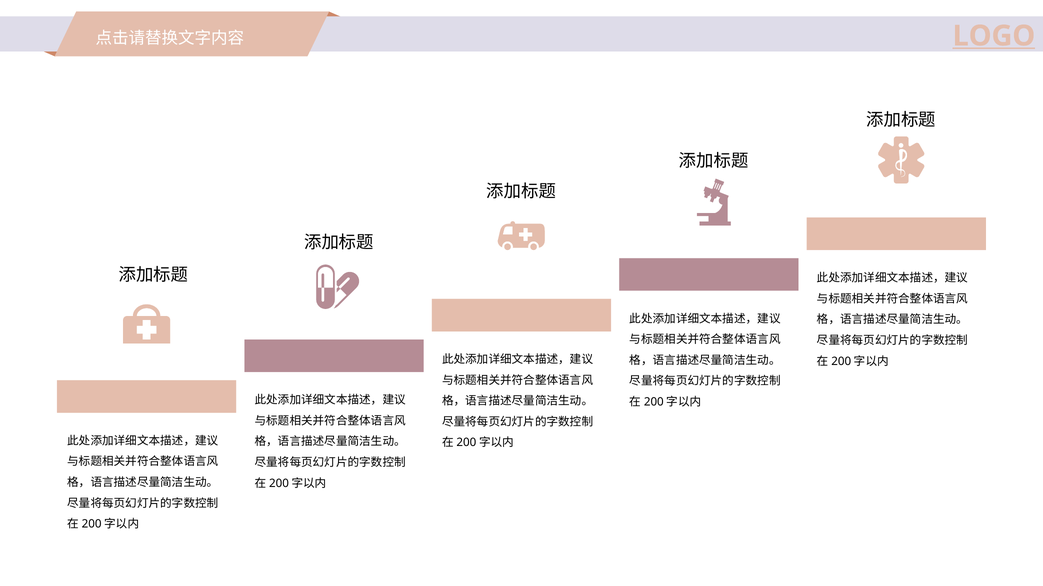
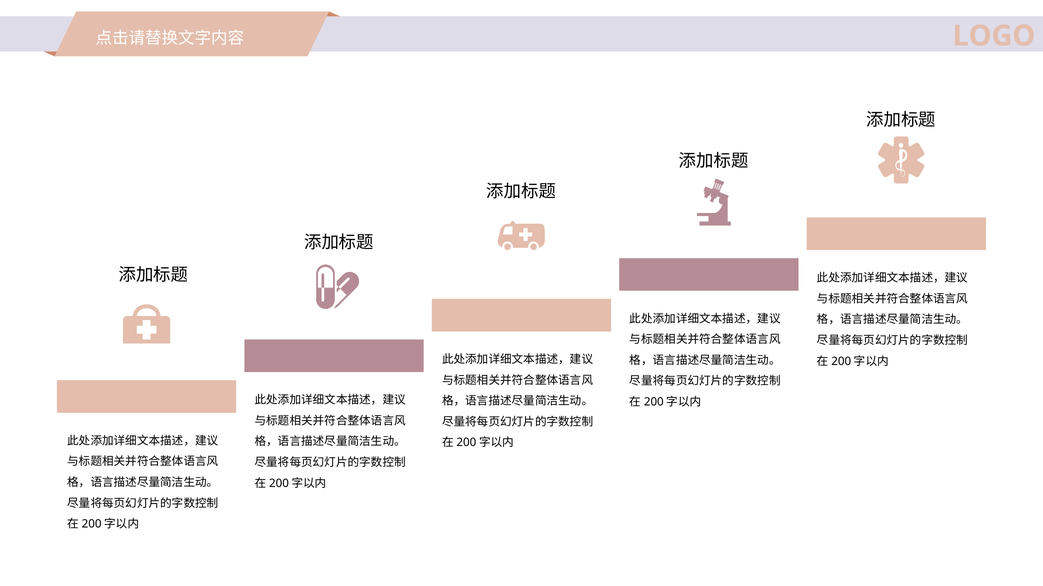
LOGO underline: present -> none
